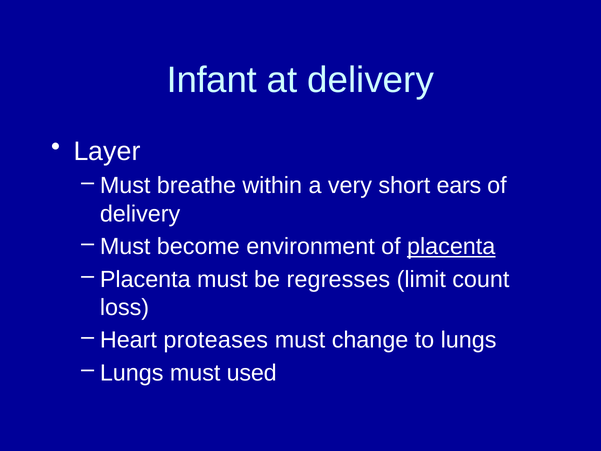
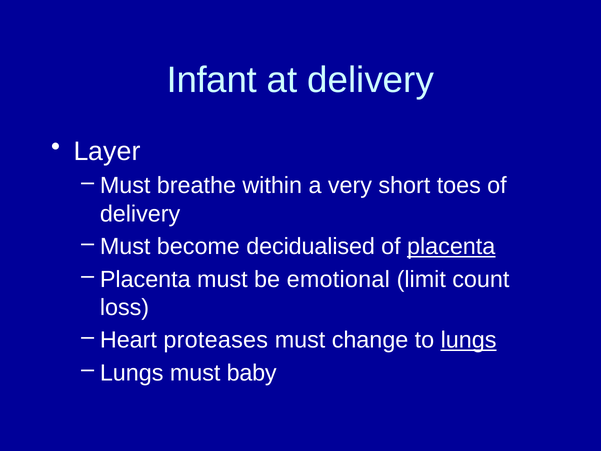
ears: ears -> toes
environment: environment -> decidualised
regresses: regresses -> emotional
lungs at (469, 340) underline: none -> present
used: used -> baby
